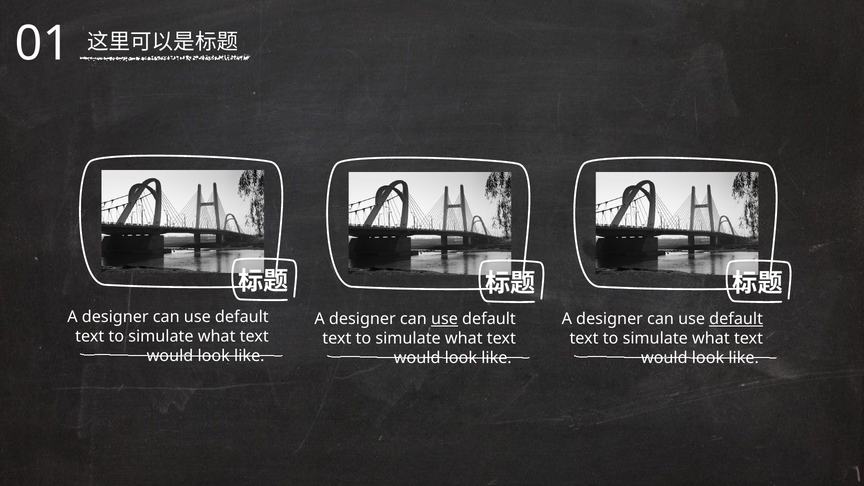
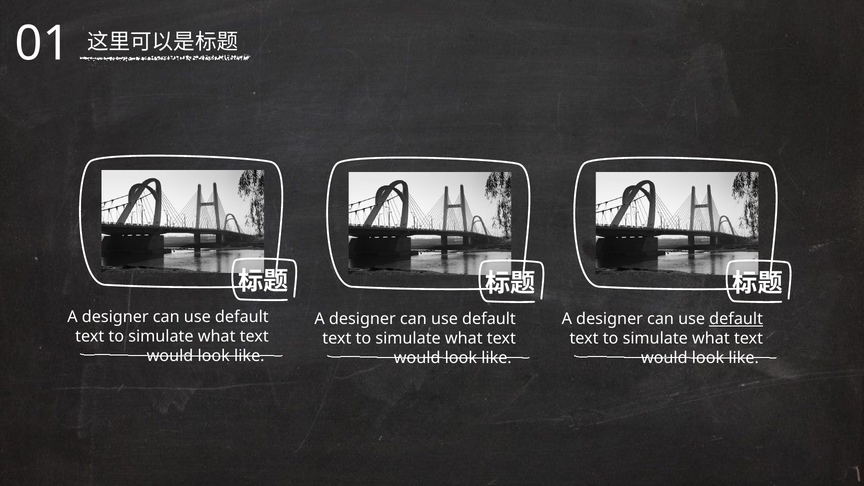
use at (444, 319) underline: present -> none
